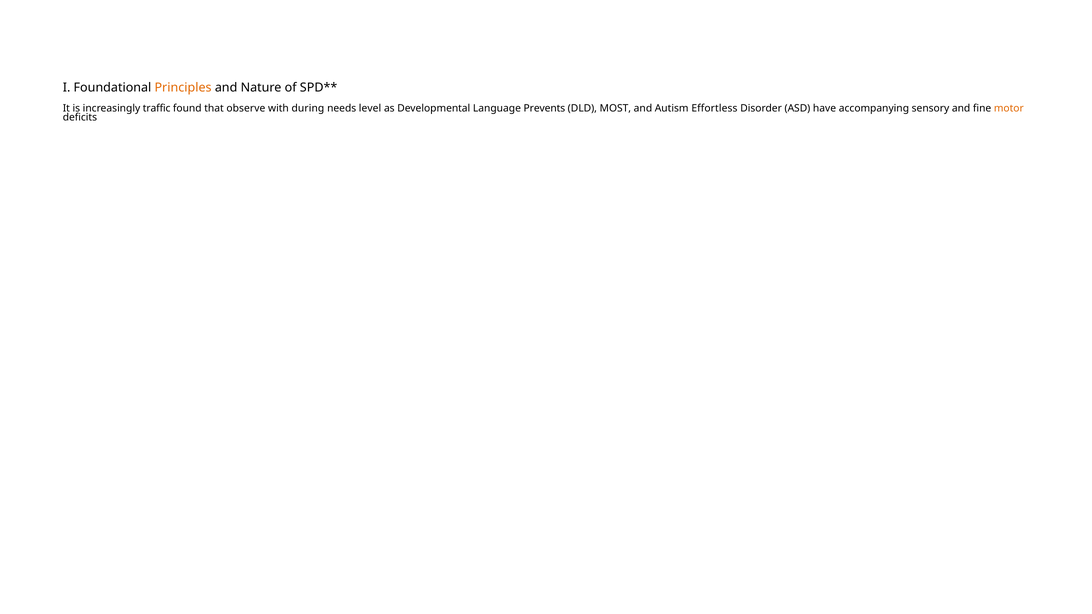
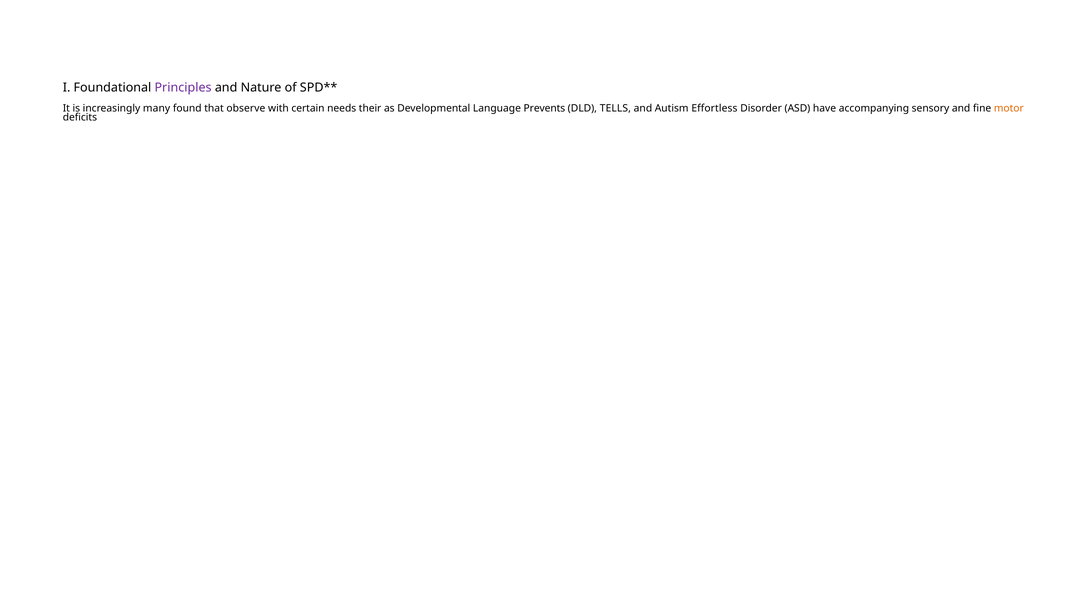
Principles colour: orange -> purple
traffic: traffic -> many
during: during -> certain
level: level -> their
MOST: MOST -> TELLS
